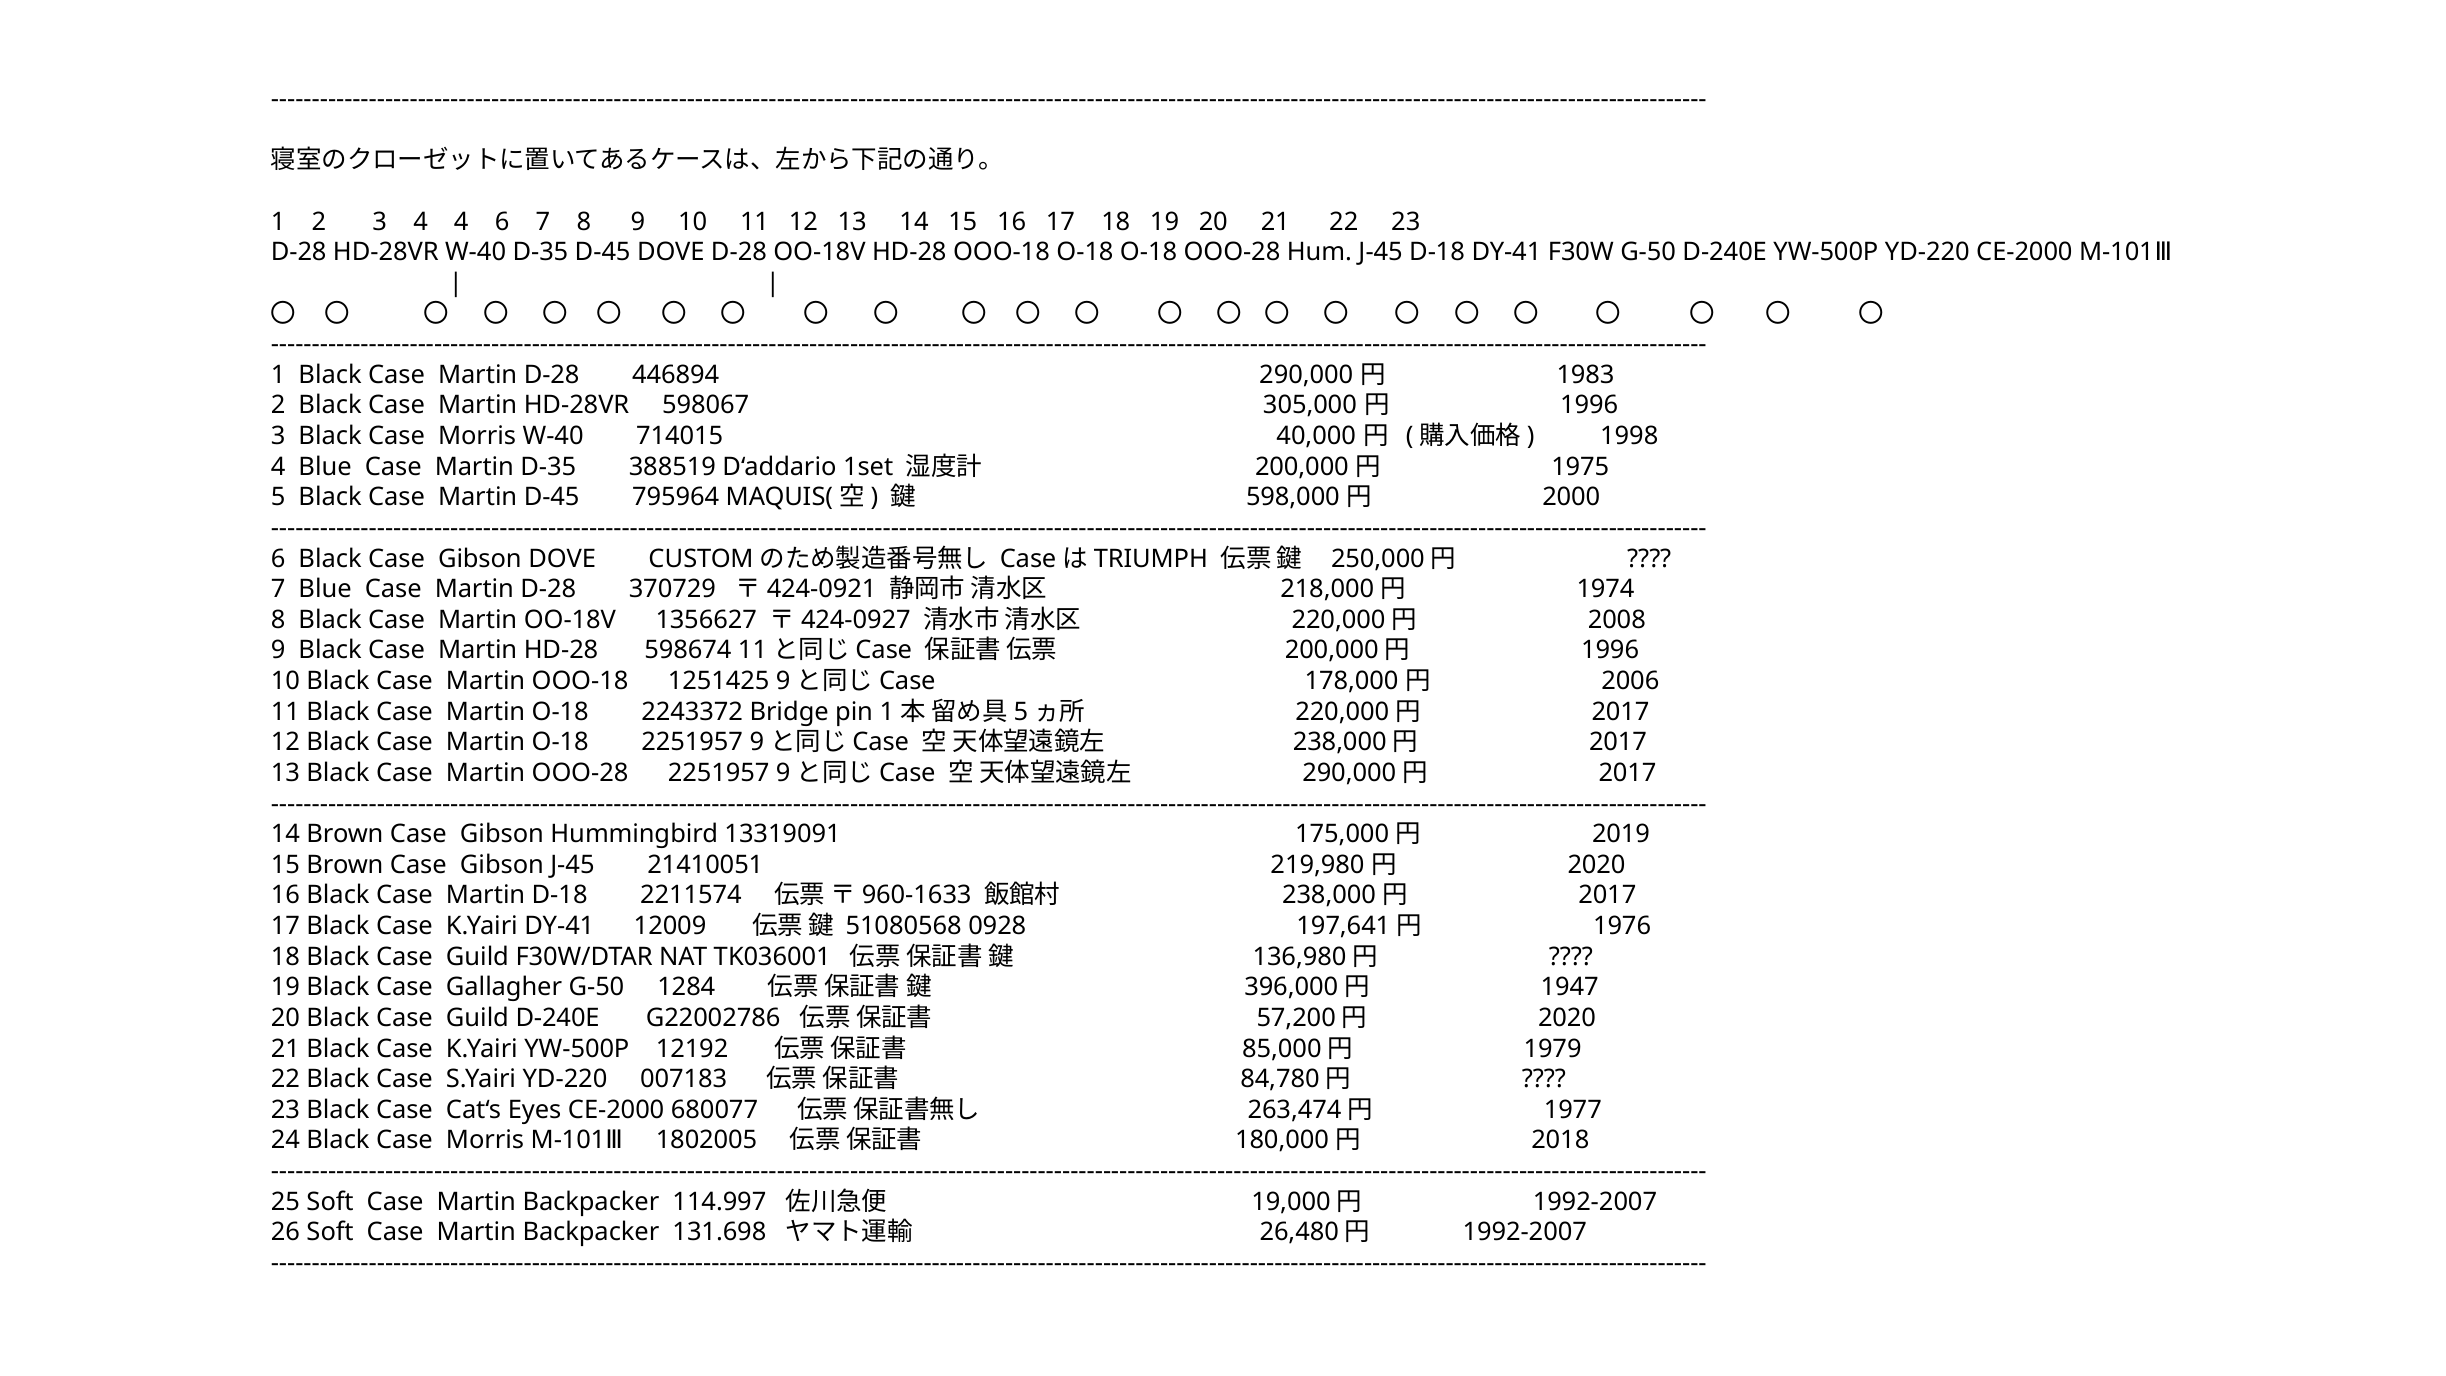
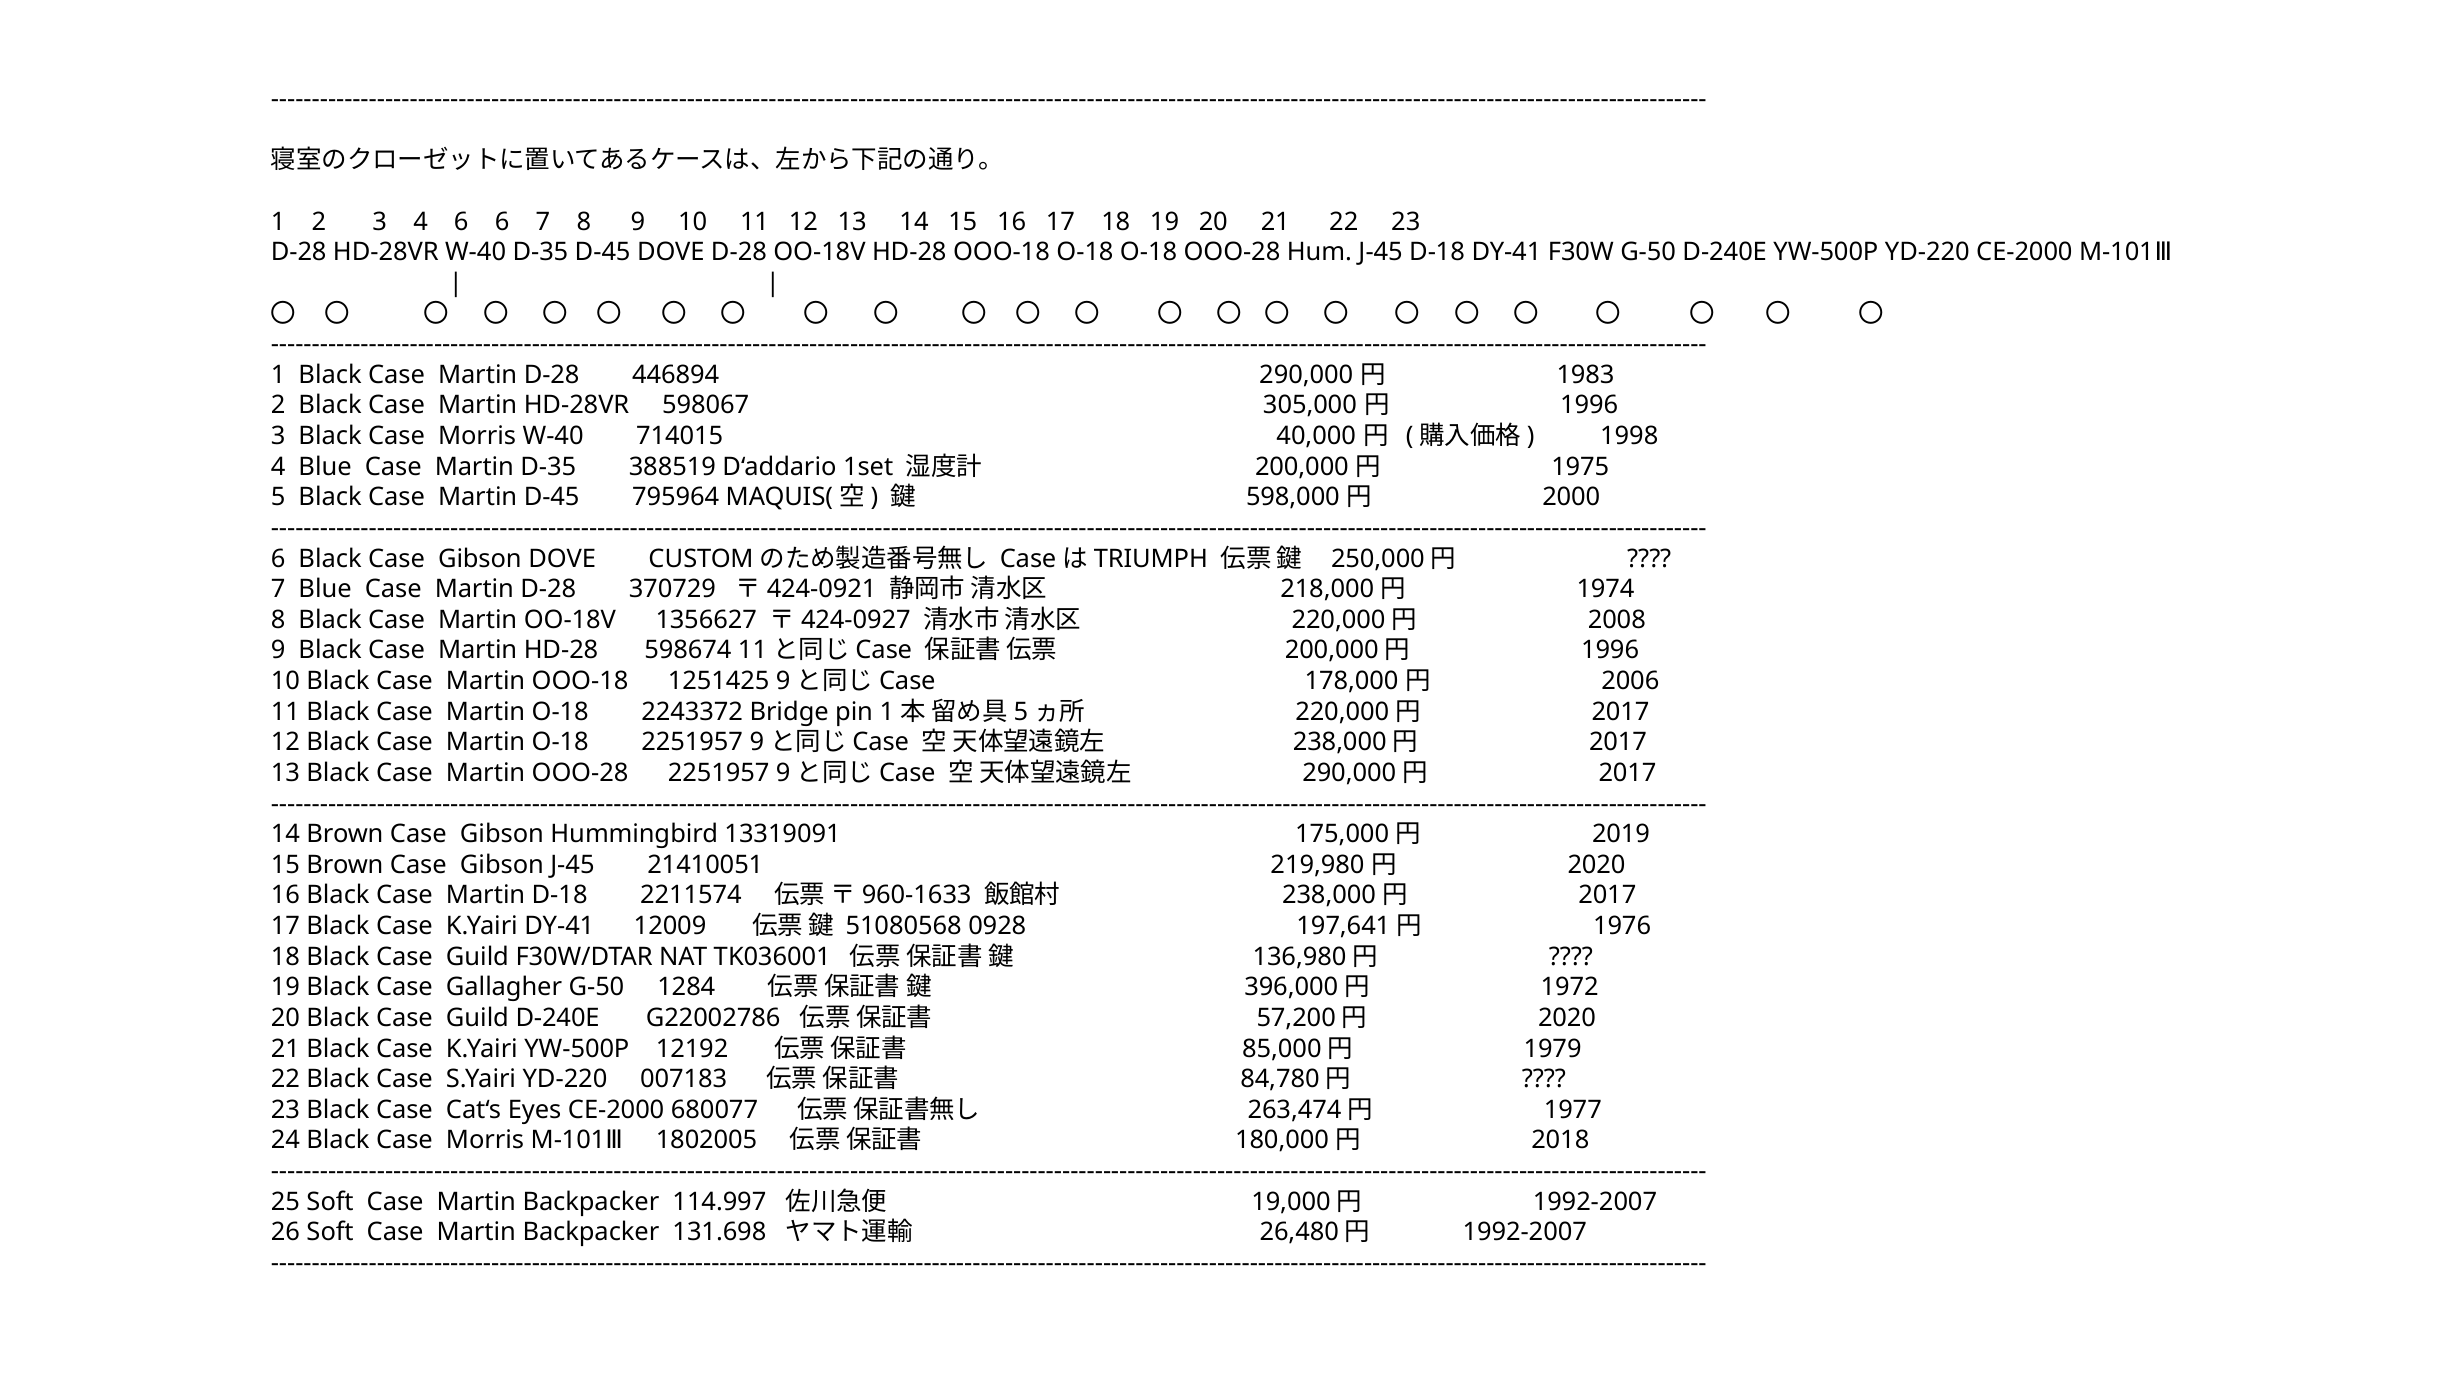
4 4: 4 -> 6
1947: 1947 -> 1972
